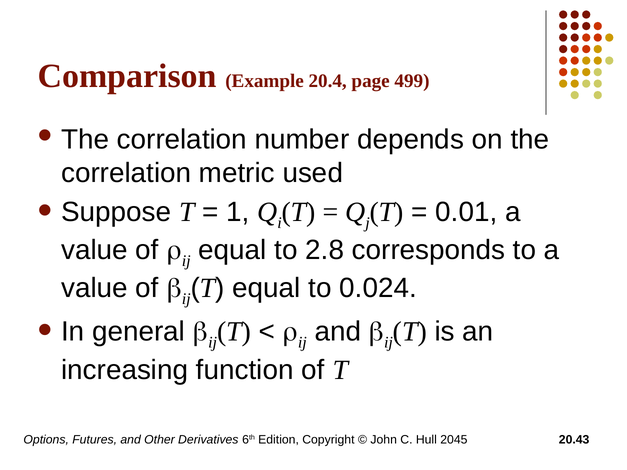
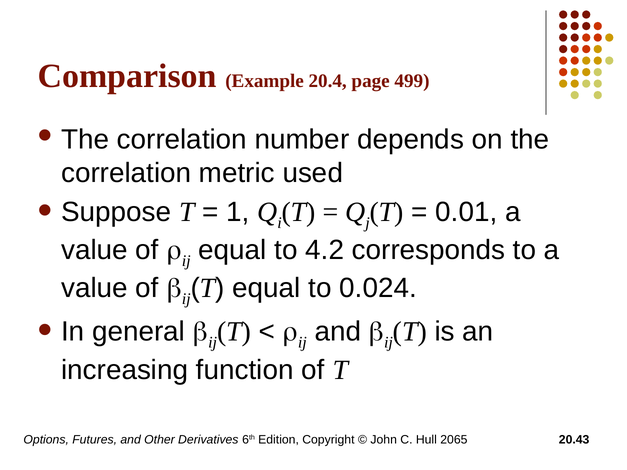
2.8: 2.8 -> 4.2
2045: 2045 -> 2065
